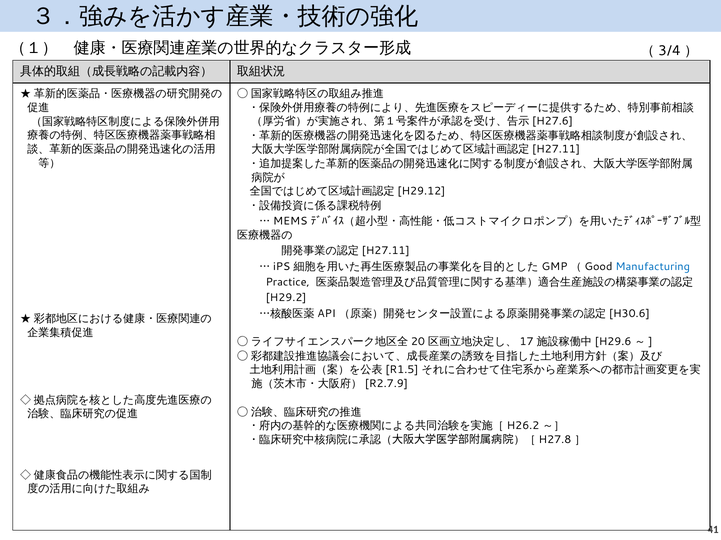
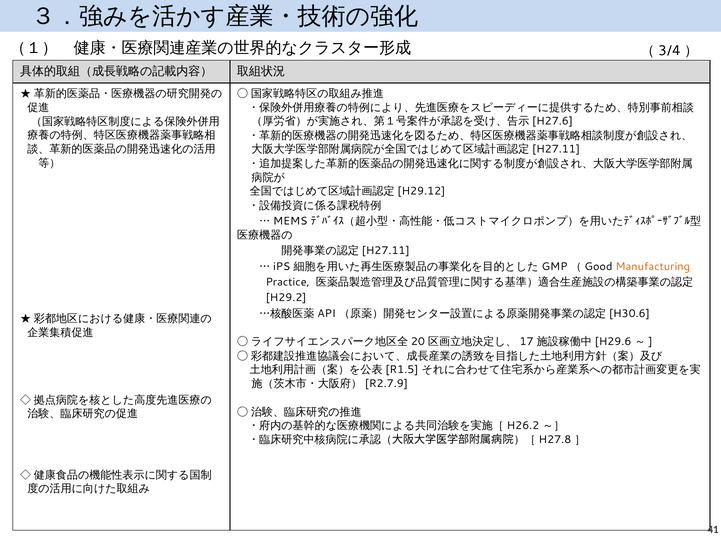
Manufacturing colour: blue -> orange
